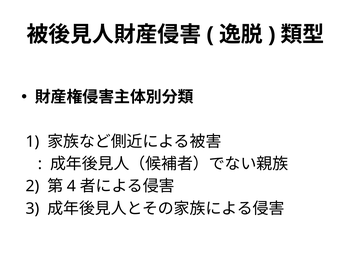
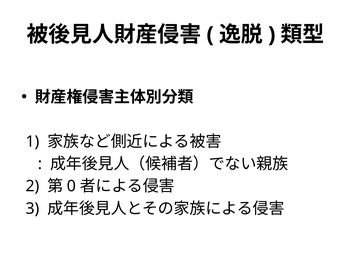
4: 4 -> 0
